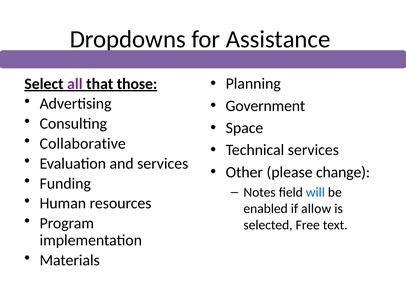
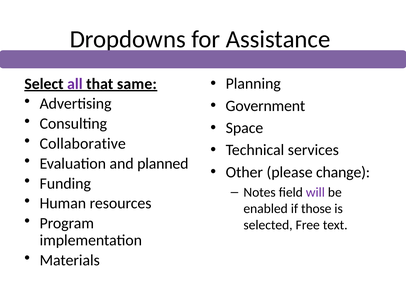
those: those -> same
and services: services -> planned
will colour: blue -> purple
allow: allow -> those
